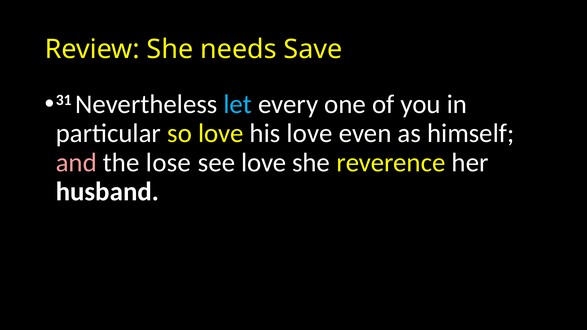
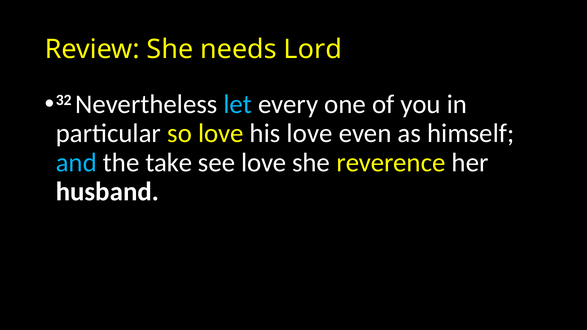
Save: Save -> Lord
31: 31 -> 32
and colour: pink -> light blue
lose: lose -> take
